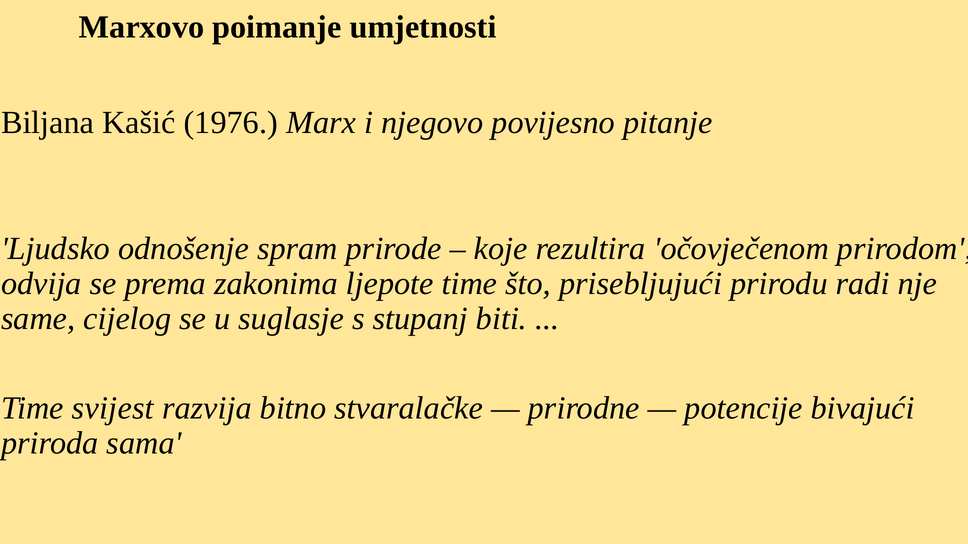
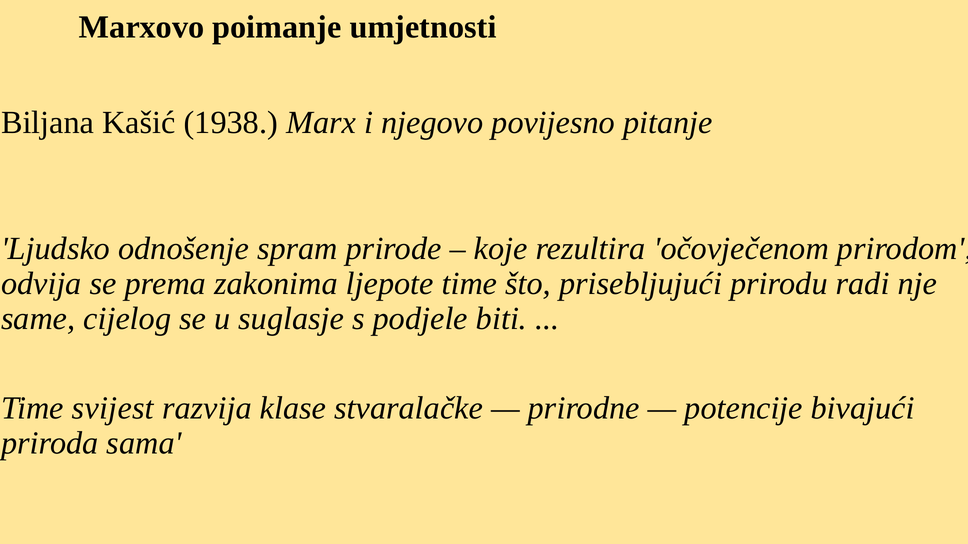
1976: 1976 -> 1938
stupanj: stupanj -> podjele
bitno: bitno -> klase
